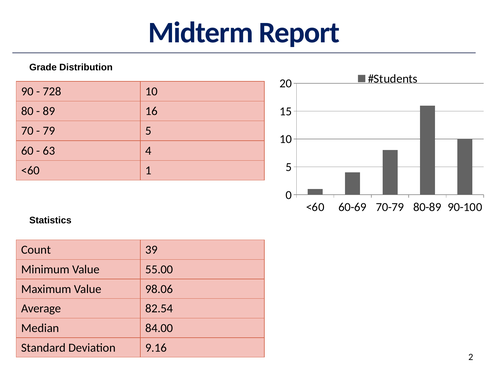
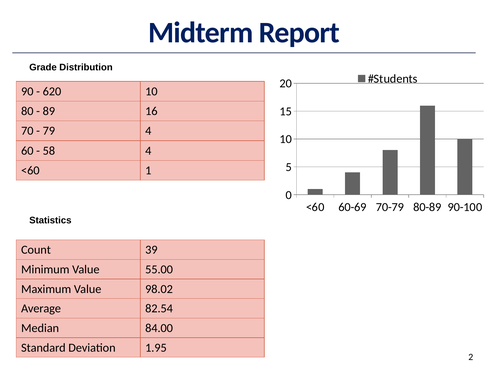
728: 728 -> 620
79 5: 5 -> 4
63: 63 -> 58
98.06: 98.06 -> 98.02
9.16: 9.16 -> 1.95
